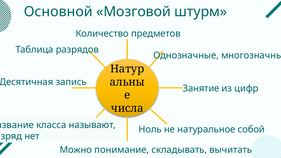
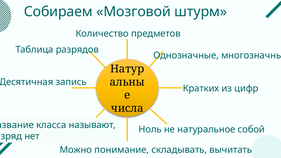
Основной: Основной -> Собираем
Занятие: Занятие -> Кратких
